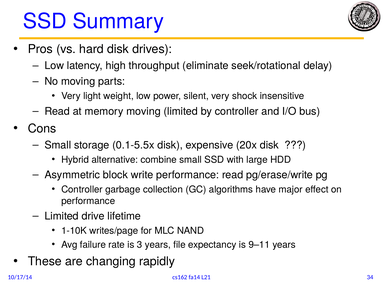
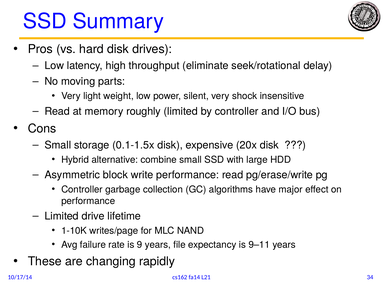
memory moving: moving -> roughly
0.1-5.5x: 0.1-5.5x -> 0.1-1.5x
3: 3 -> 9
